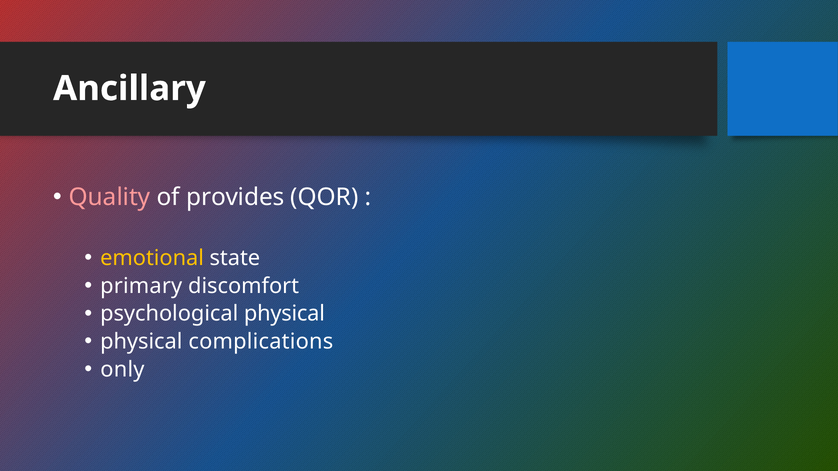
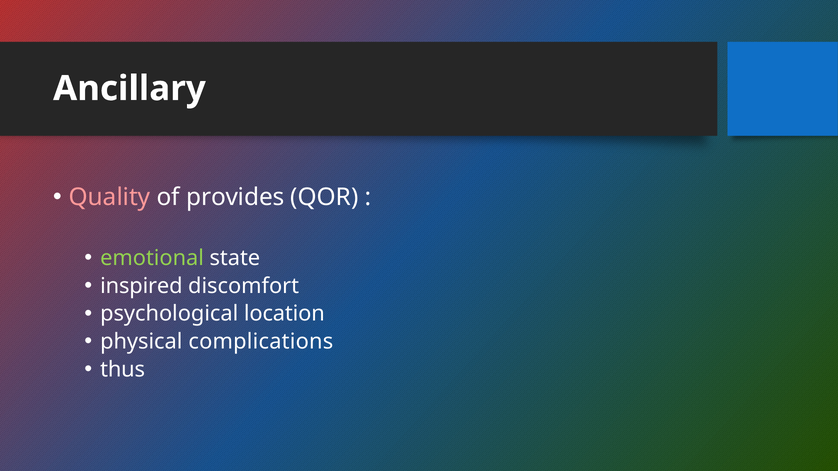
emotional colour: yellow -> light green
primary: primary -> inspired
psychological physical: physical -> location
only: only -> thus
